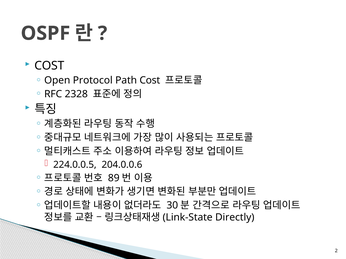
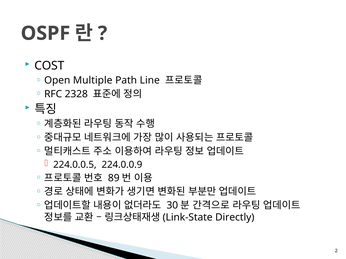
Protocol: Protocol -> Multiple
Path Cost: Cost -> Line
204.0.0.6: 204.0.0.6 -> 224.0.0.9
